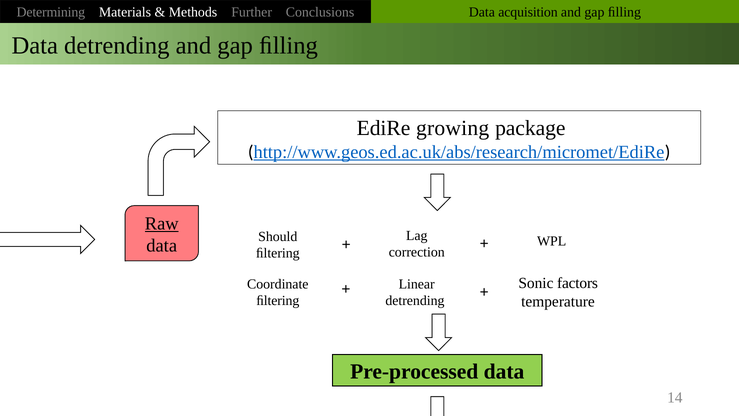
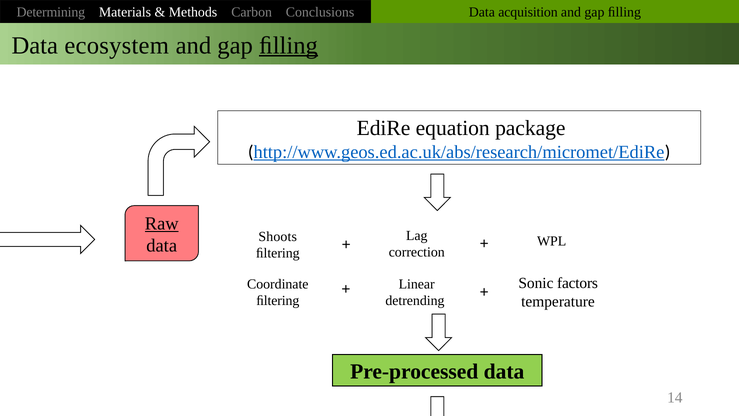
Further: Further -> Carbon
Data detrending: detrending -> ecosystem
ﬁlling at (288, 45) underline: none -> present
growing: growing -> equation
Should: Should -> Shoots
